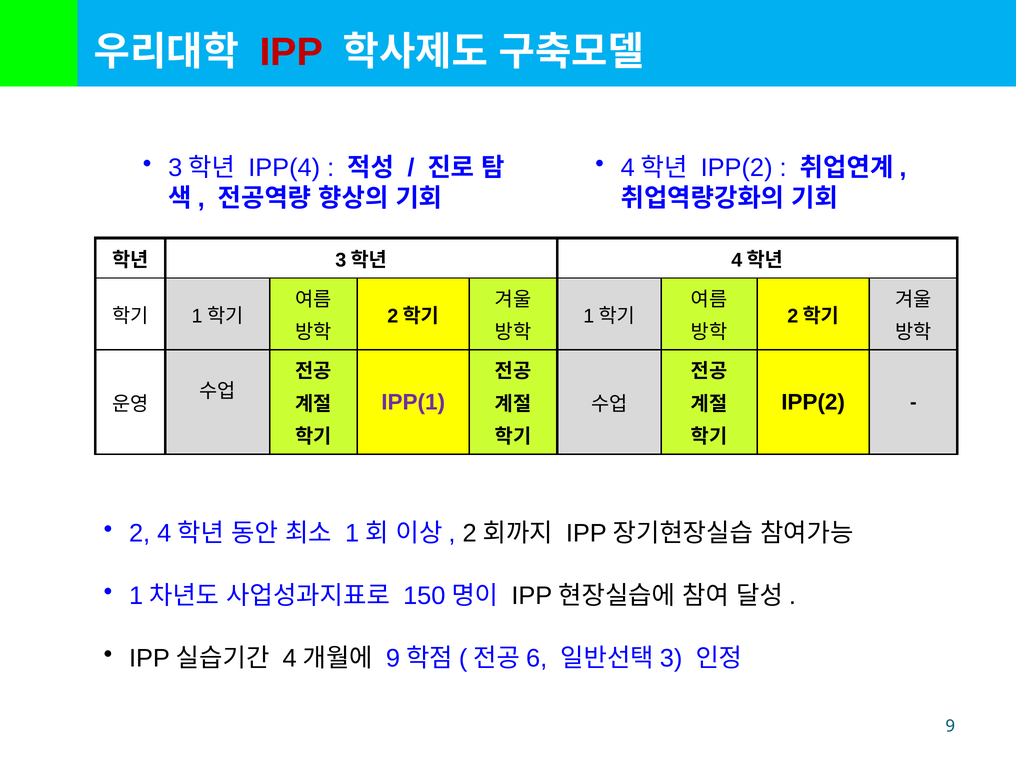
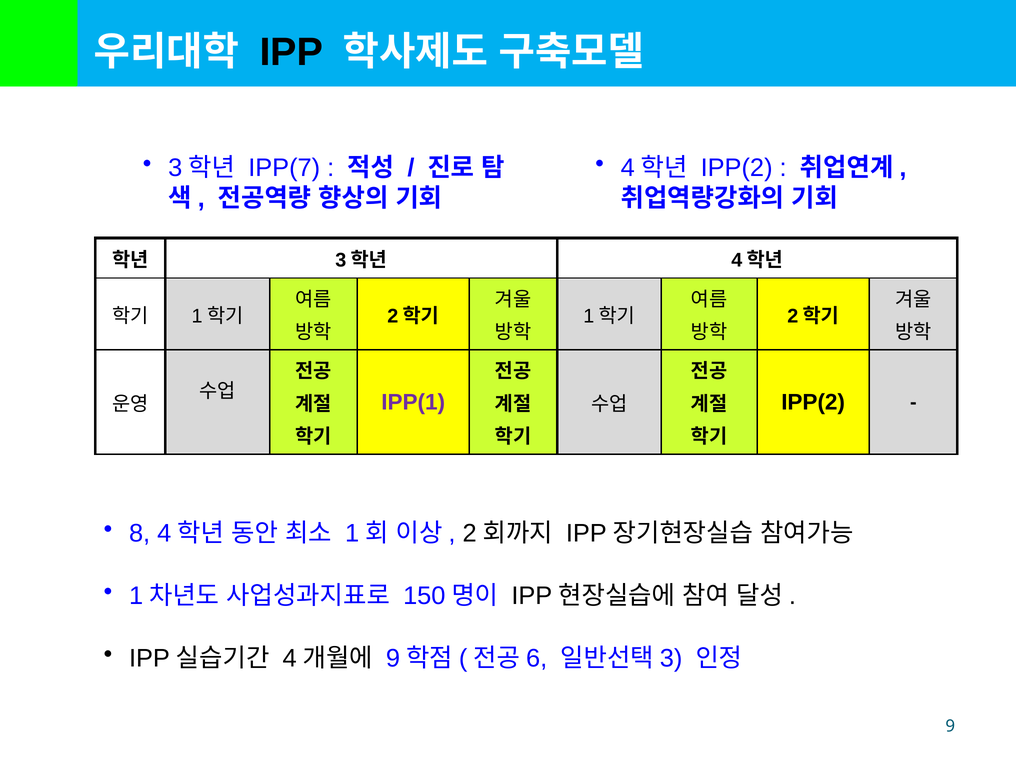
IPP colour: red -> black
IPP(4: IPP(4 -> IPP(7
2: 2 -> 8
